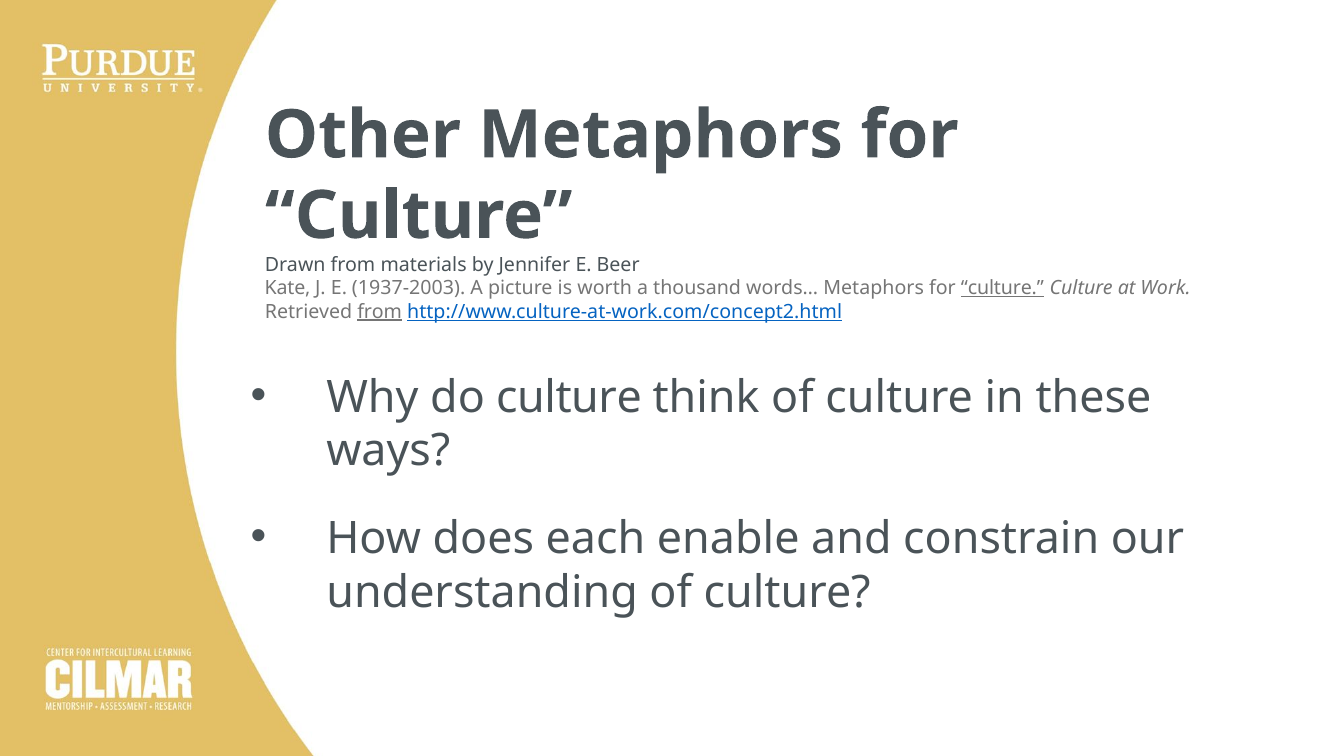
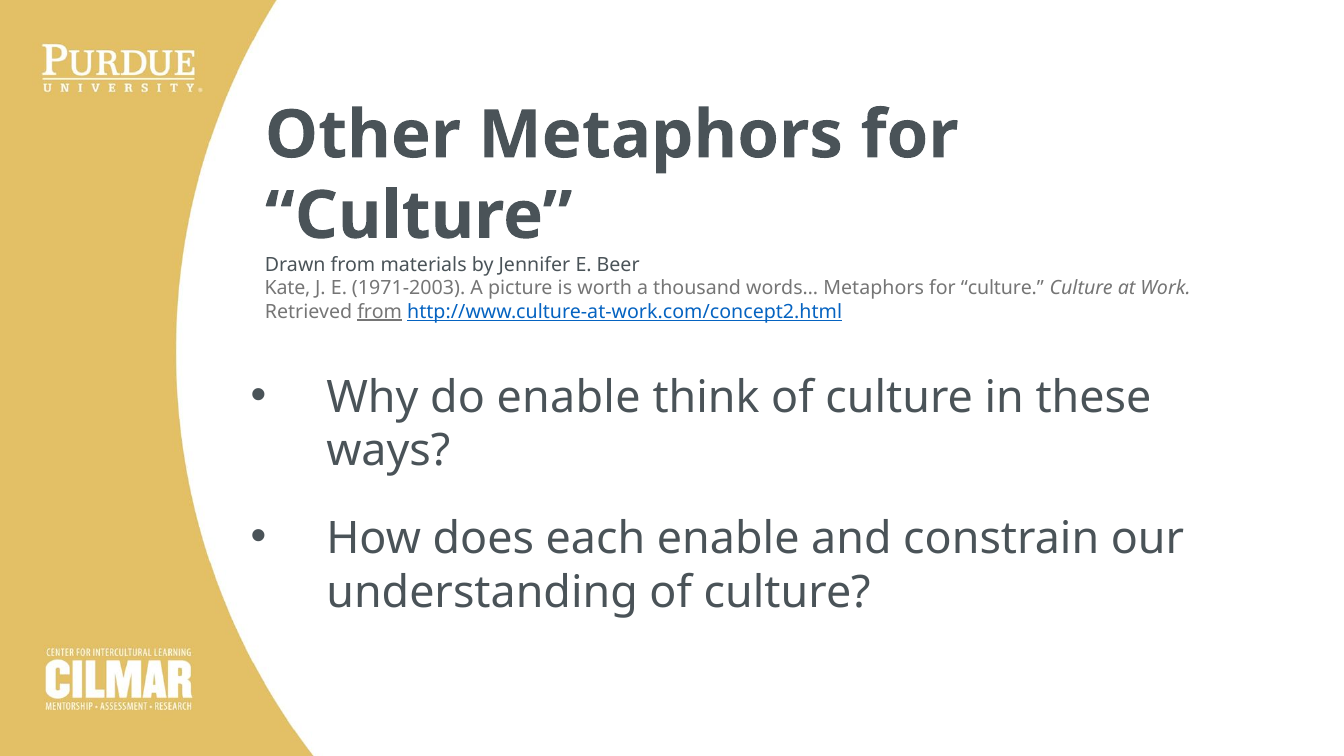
1937-2003: 1937-2003 -> 1971-2003
culture at (1002, 288) underline: present -> none
do culture: culture -> enable
